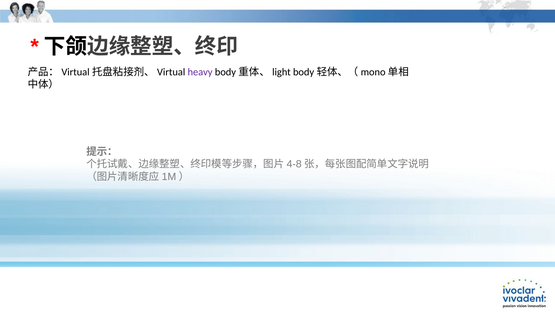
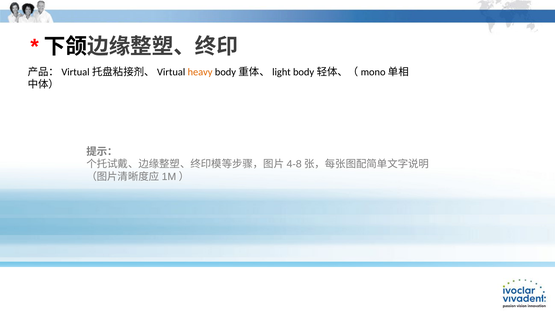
heavy colour: purple -> orange
